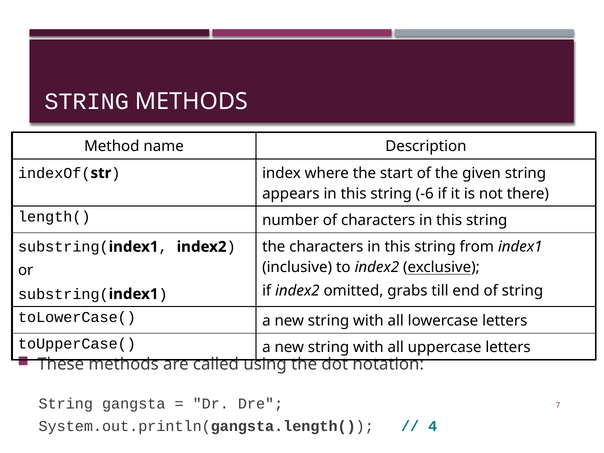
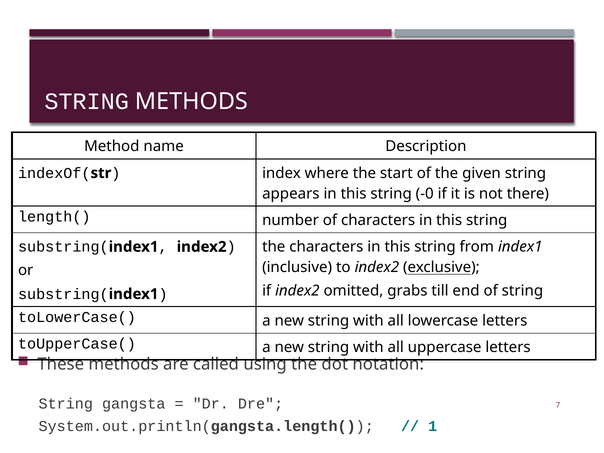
-6: -6 -> -0
4: 4 -> 1
